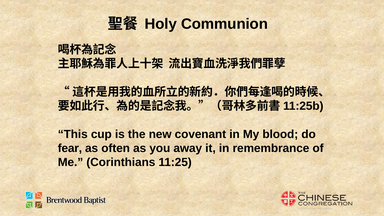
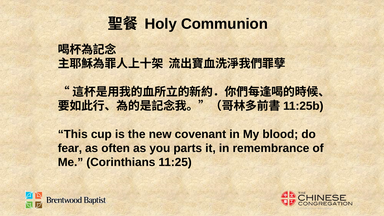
away: away -> parts
